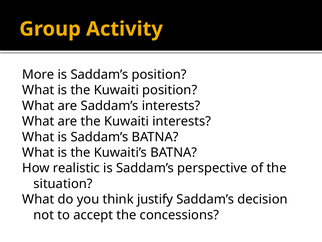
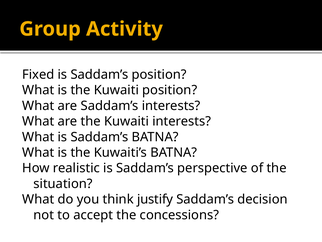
More: More -> Fixed
